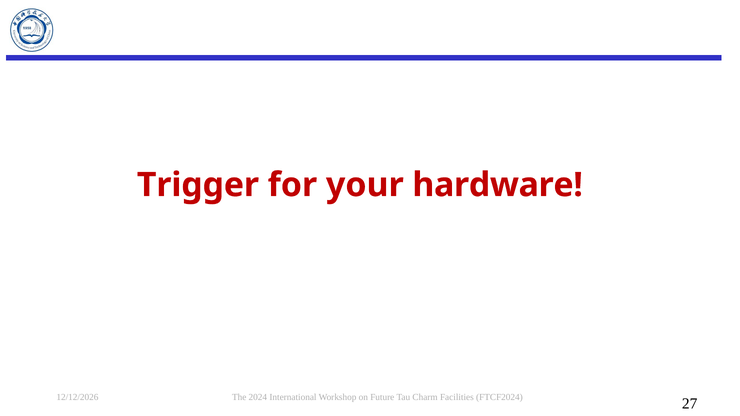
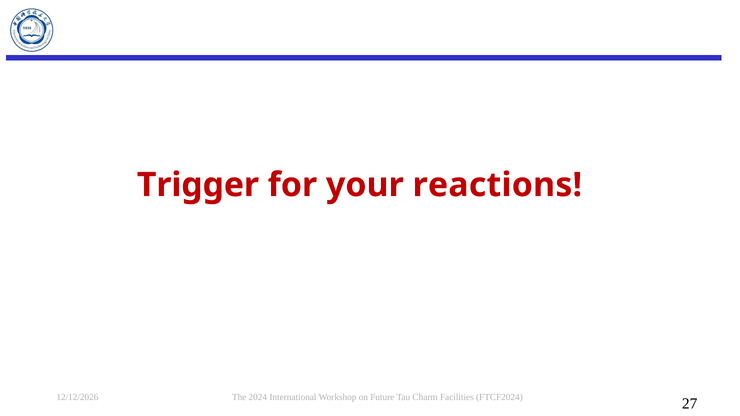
hardware: hardware -> reactions
